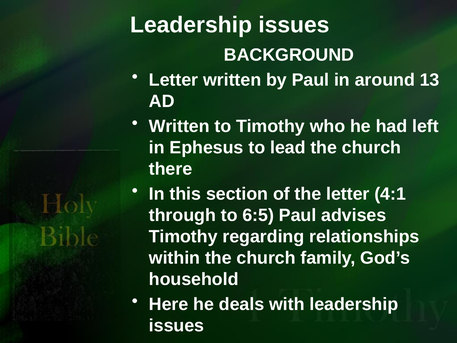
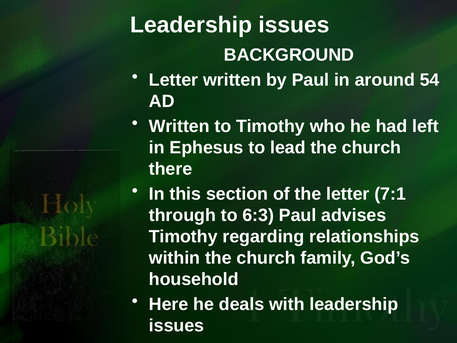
13: 13 -> 54
4:1: 4:1 -> 7:1
6:5: 6:5 -> 6:3
